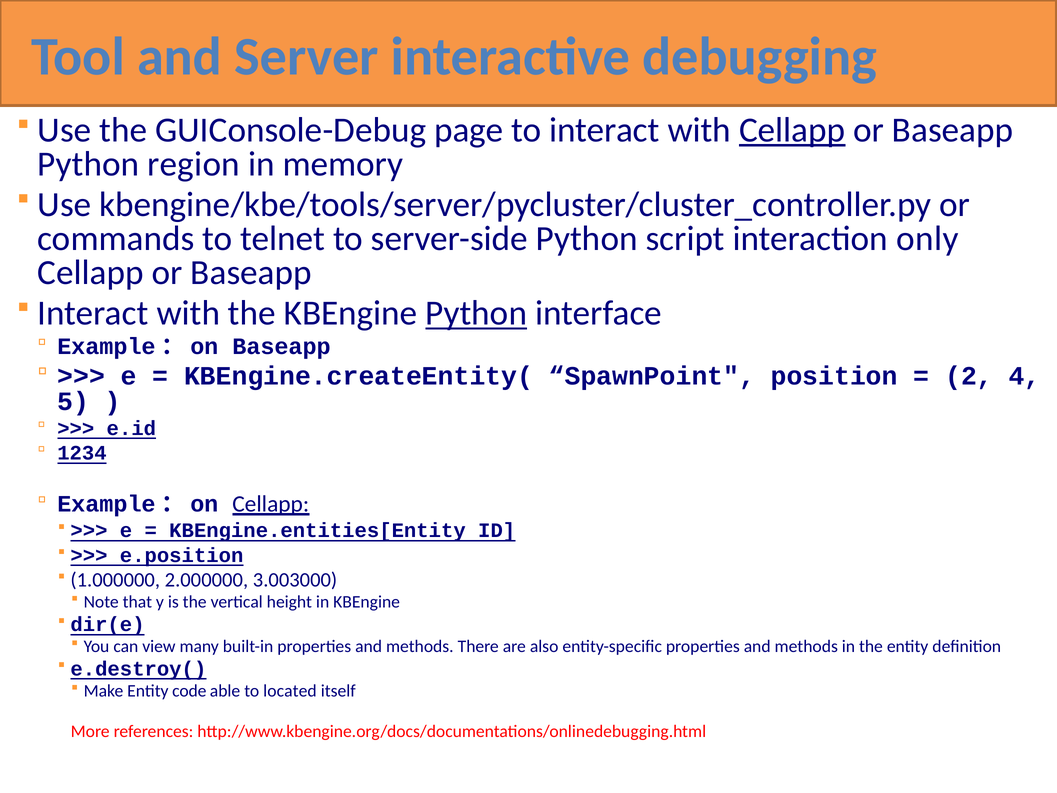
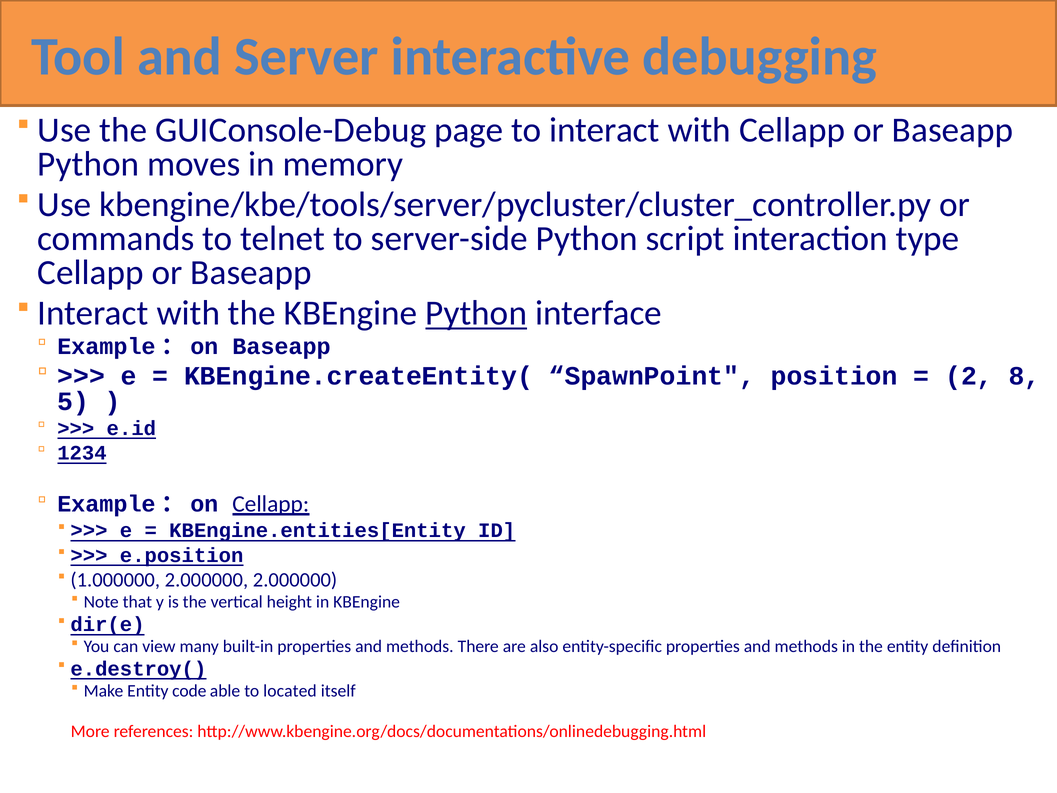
Cellapp at (792, 130) underline: present -> none
region: region -> moves
only: only -> type
4: 4 -> 8
2.000000 3.003000: 3.003000 -> 2.000000
